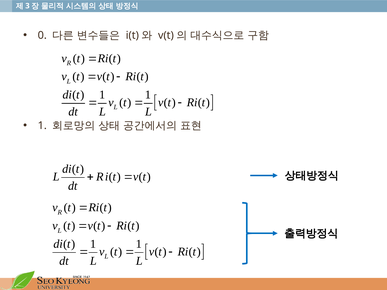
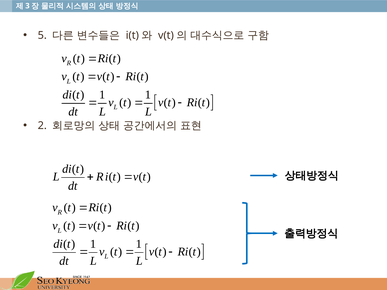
0: 0 -> 5
1 at (42, 126): 1 -> 2
